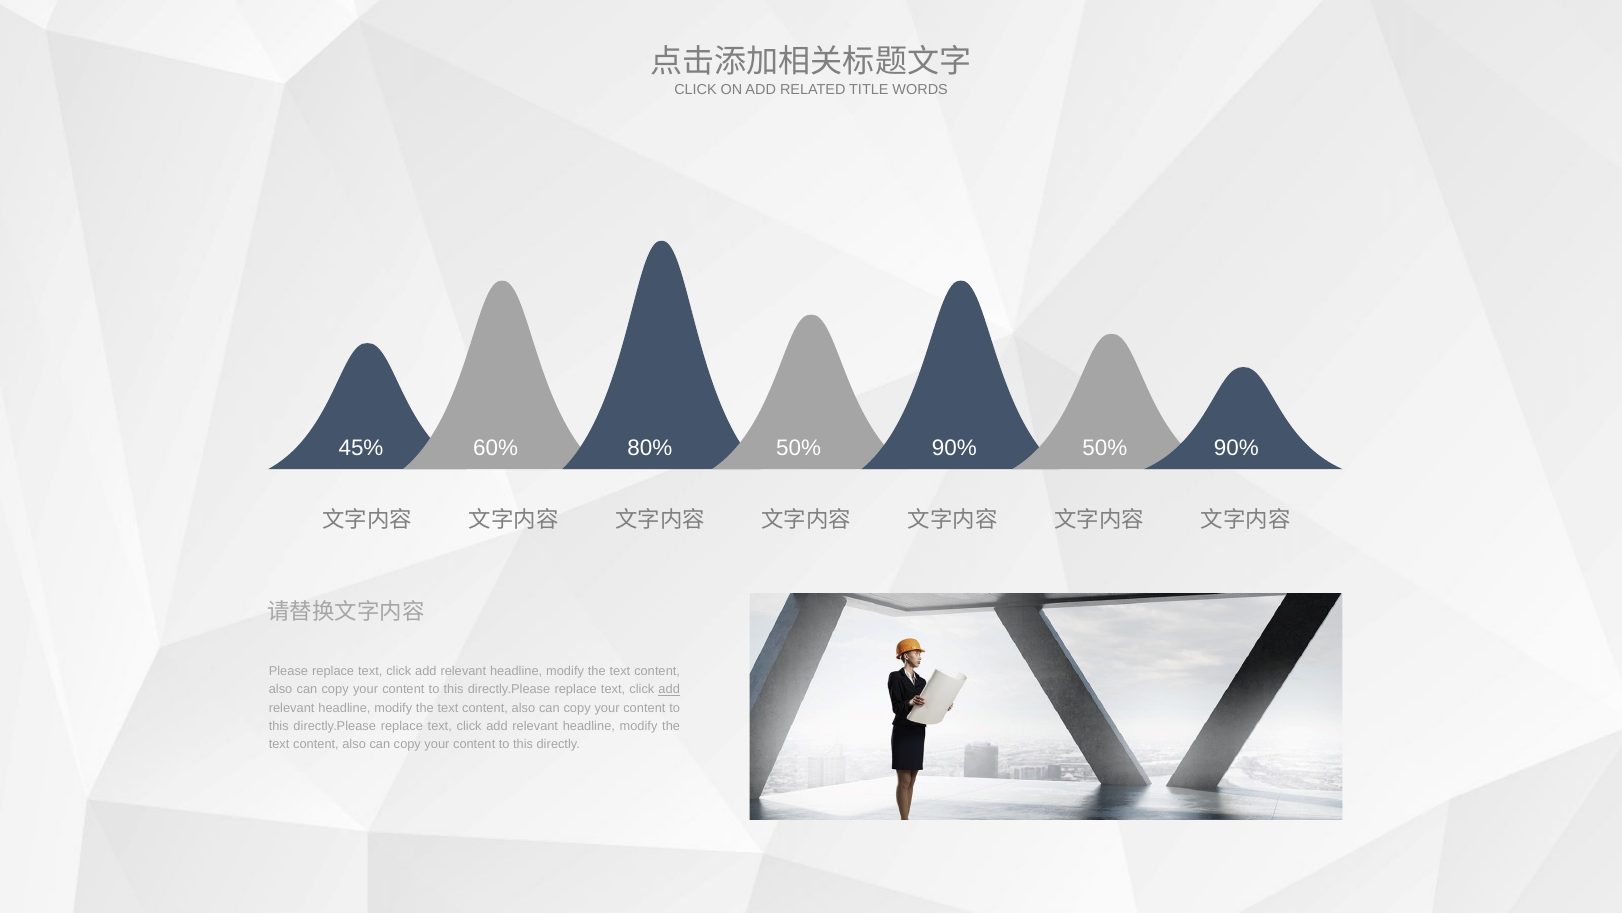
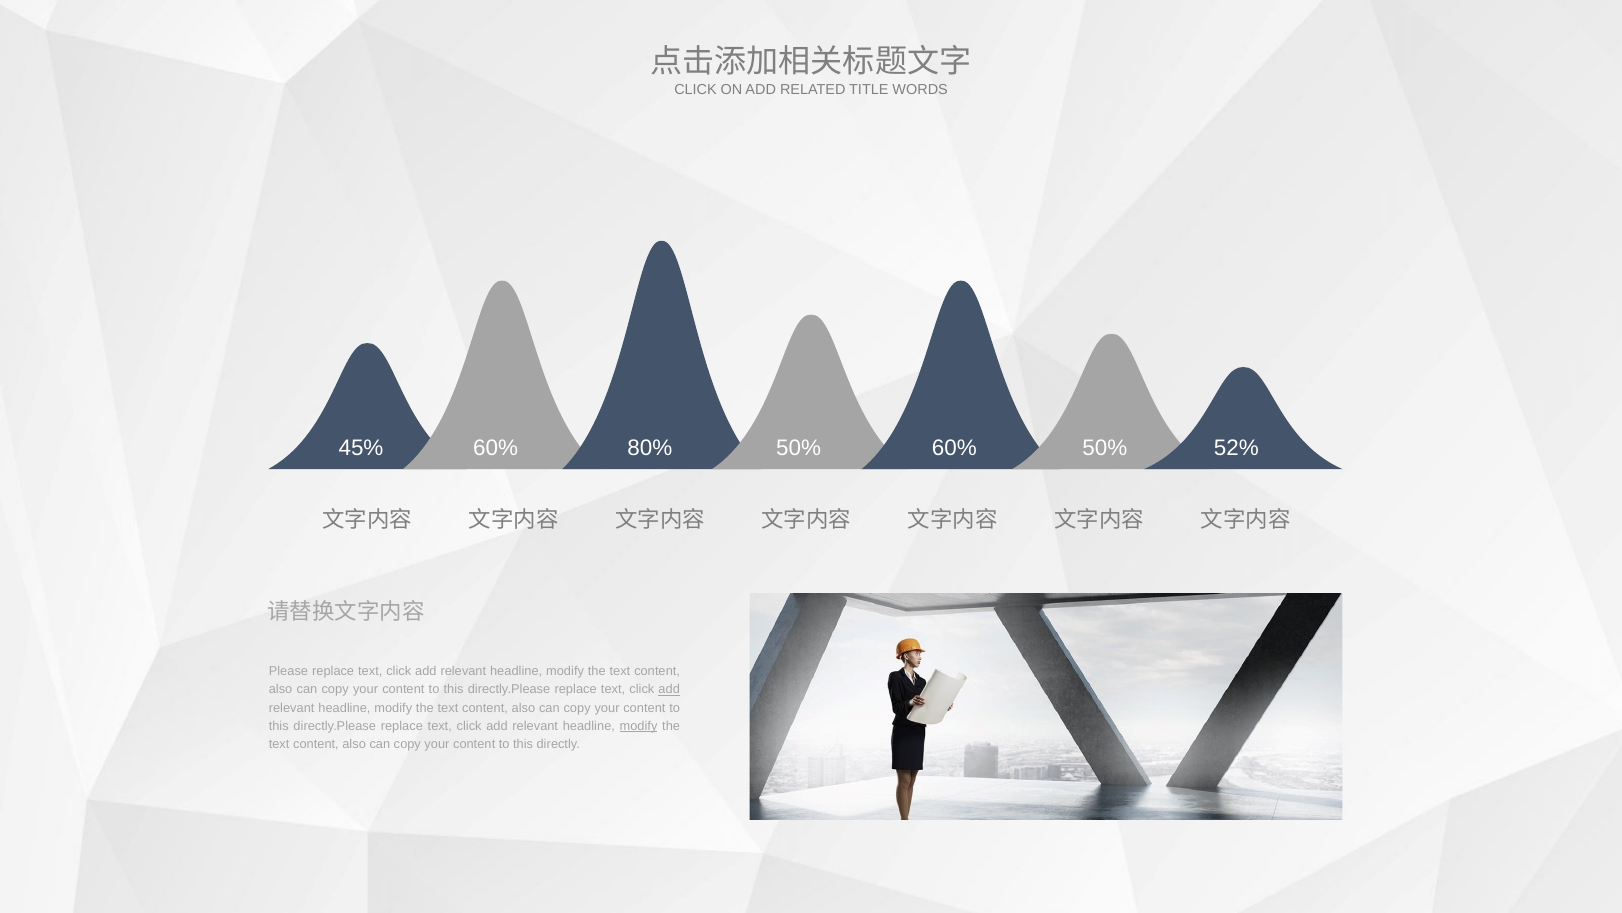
80% 50% 90%: 90% -> 60%
90% at (1236, 448): 90% -> 52%
modify at (639, 726) underline: none -> present
